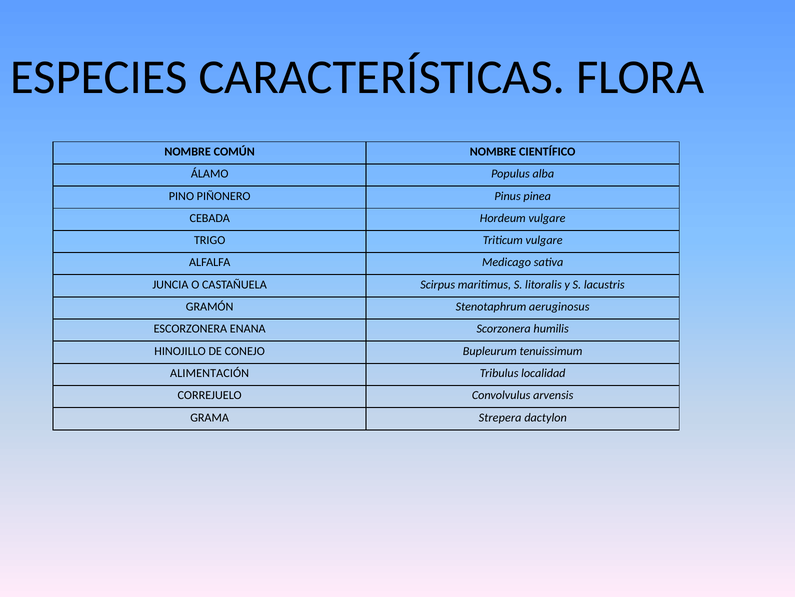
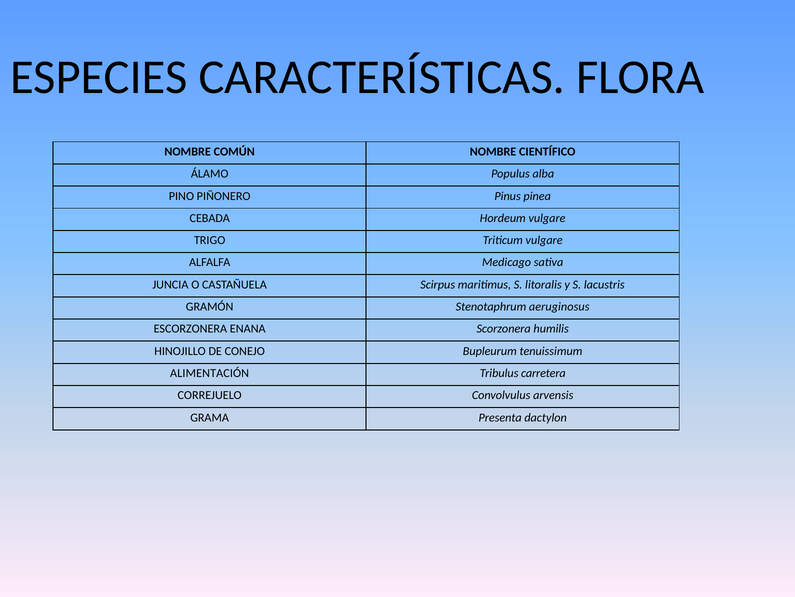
localidad: localidad -> carretera
Strepera: Strepera -> Presenta
